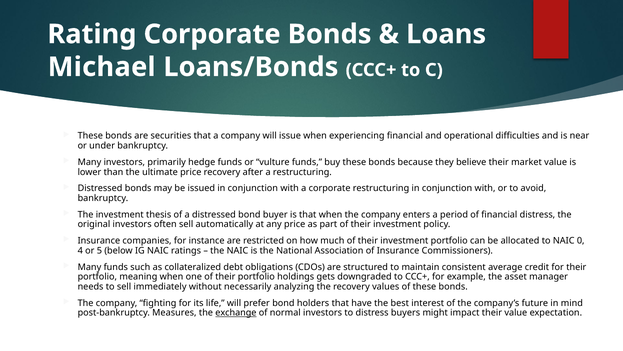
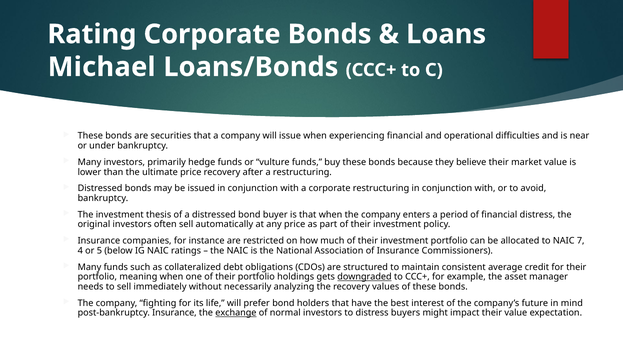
0: 0 -> 7
downgraded underline: none -> present
post-bankruptcy Measures: Measures -> Insurance
